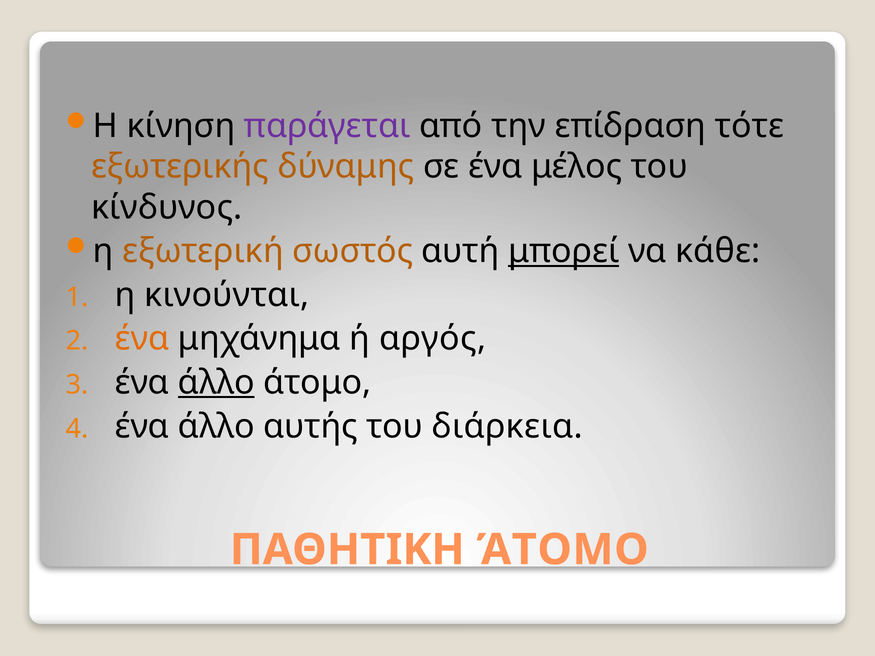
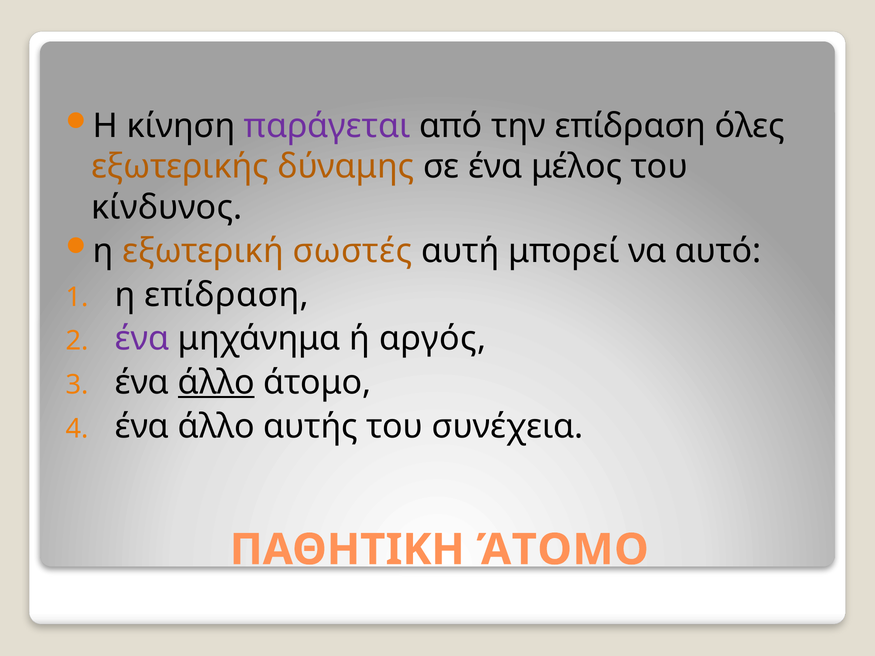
τότε: τότε -> όλες
σωστός: σωστός -> σωστές
μπορεί underline: present -> none
κάθε: κάθε -> αυτό
η κινούνται: κινούνται -> επίδραση
ένα at (142, 339) colour: orange -> purple
διάρκεια: διάρκεια -> συνέχεια
